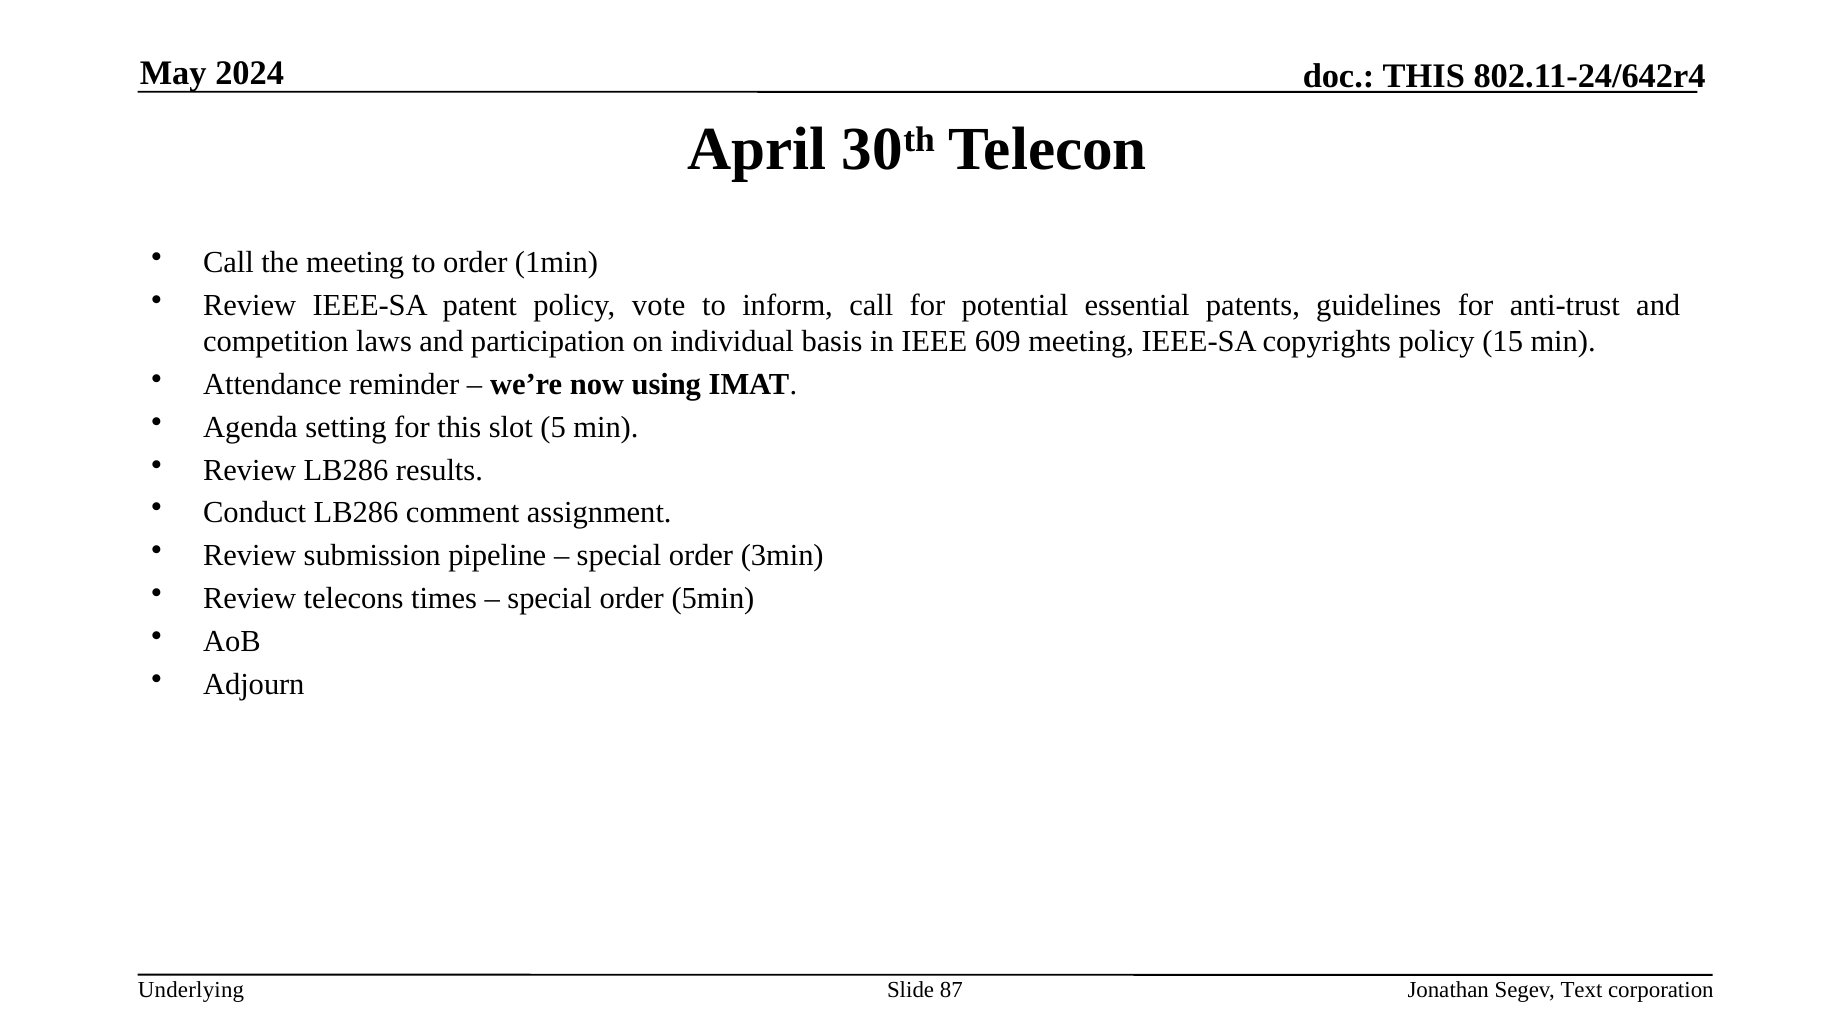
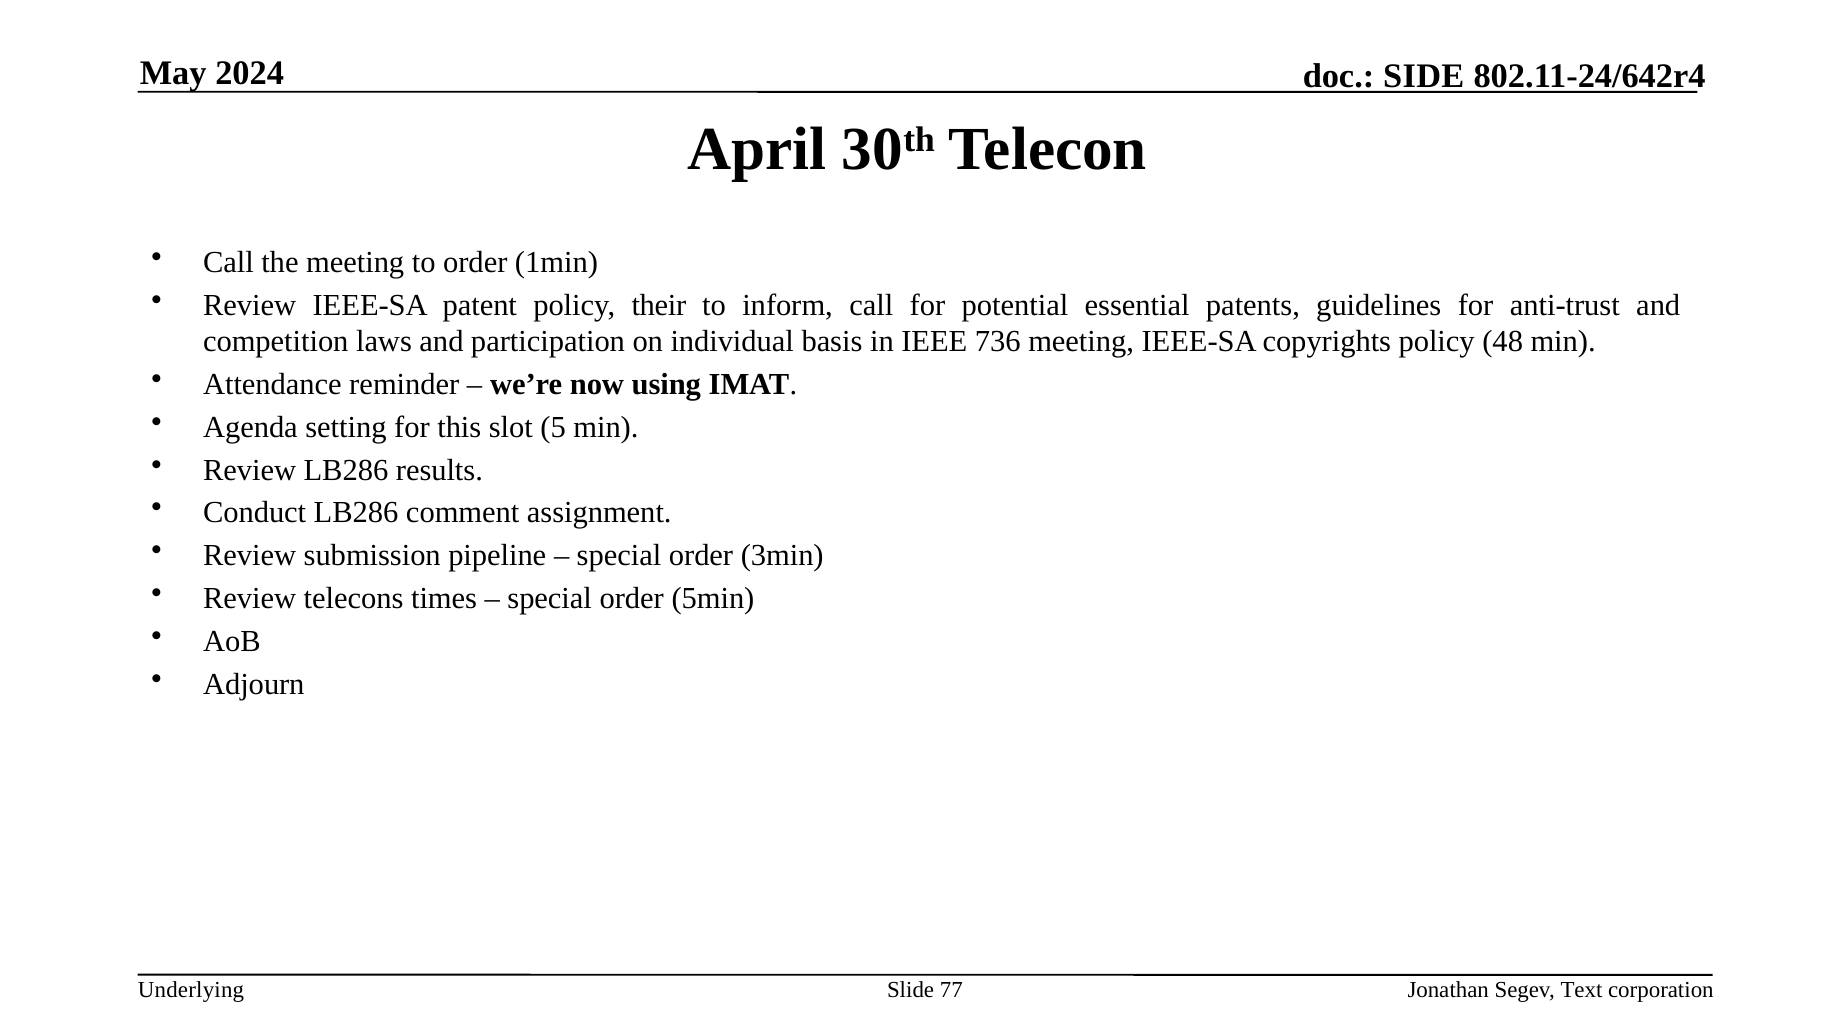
THIS at (1424, 77): THIS -> SIDE
vote: vote -> their
609: 609 -> 736
15: 15 -> 48
87: 87 -> 77
